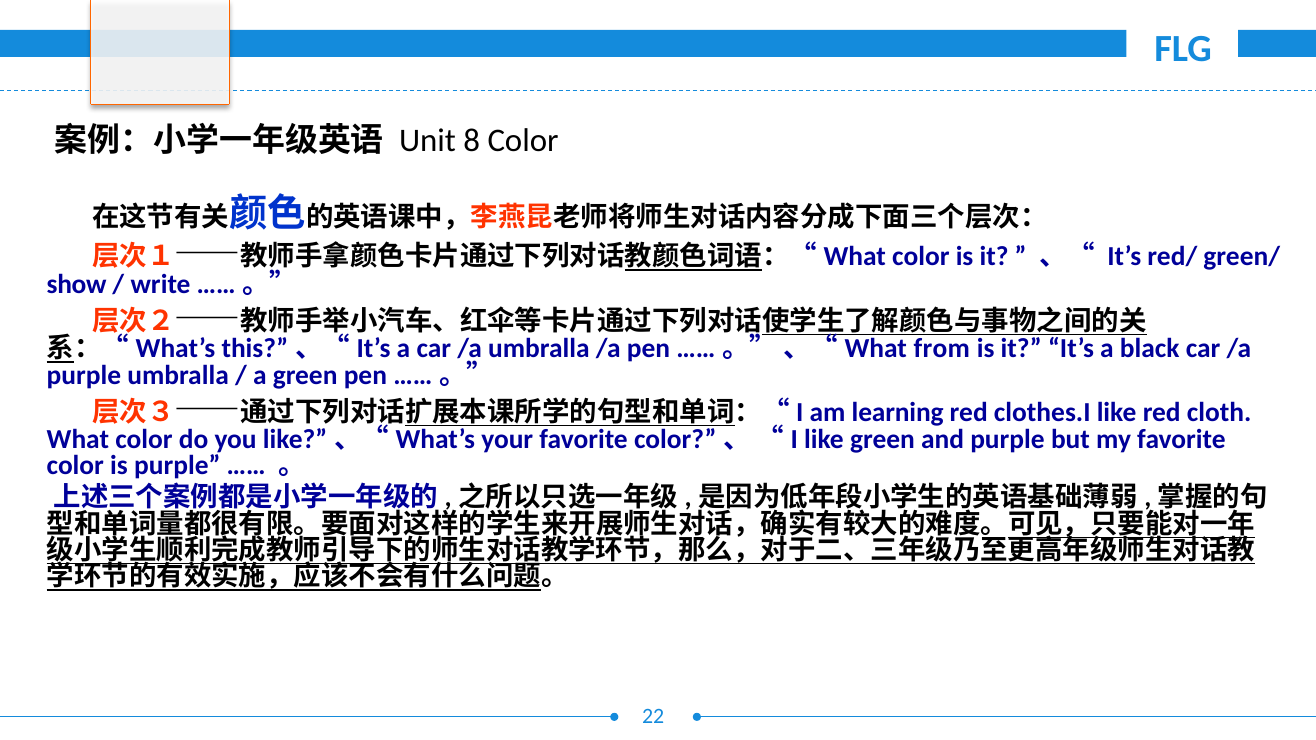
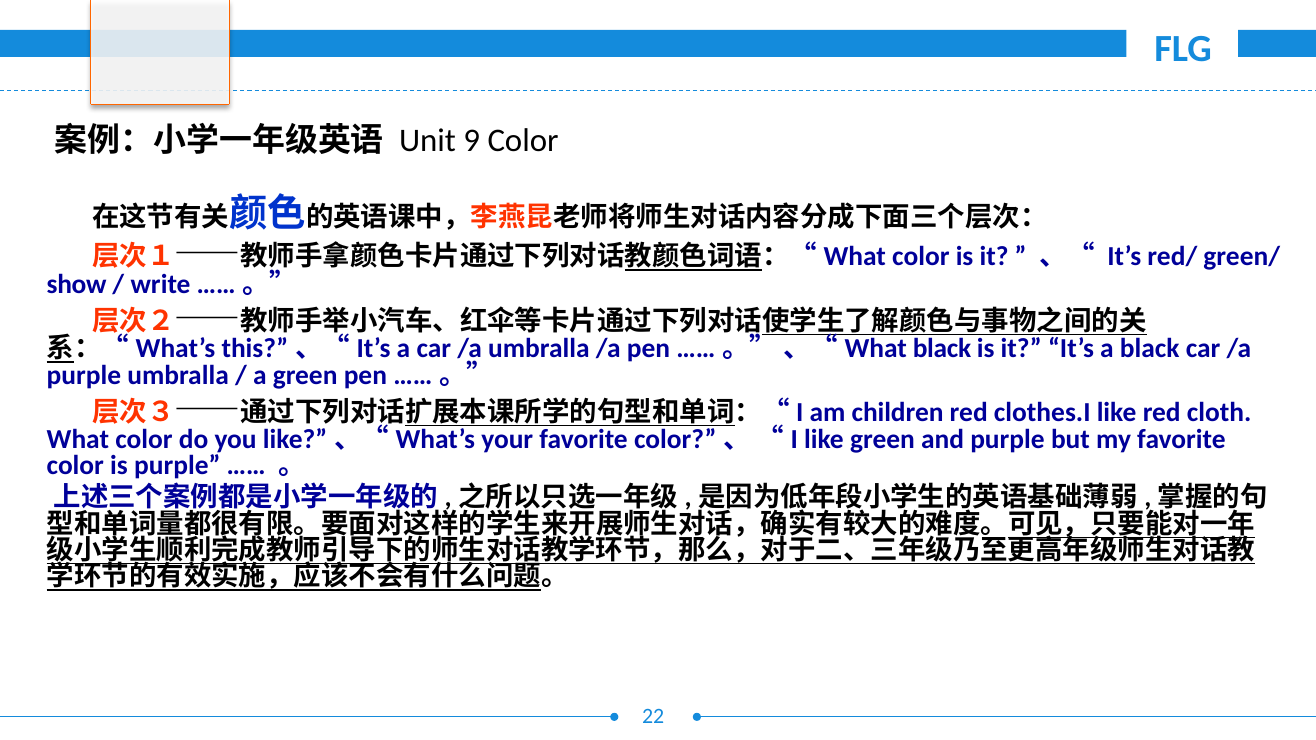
8: 8 -> 9
、“What from: from -> black
learning: learning -> children
